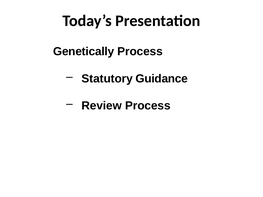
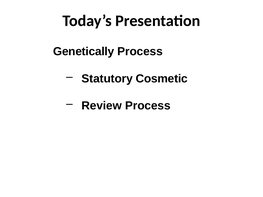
Guidance: Guidance -> Cosmetic
